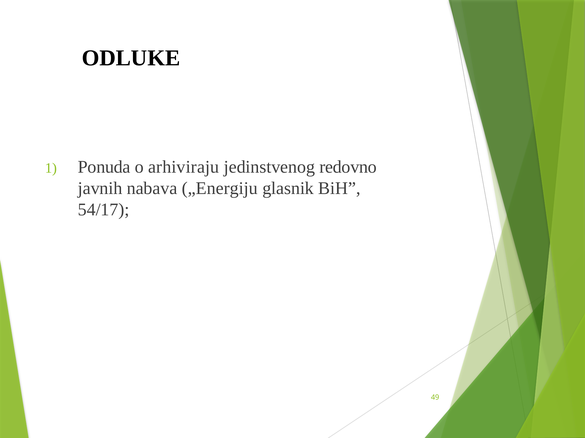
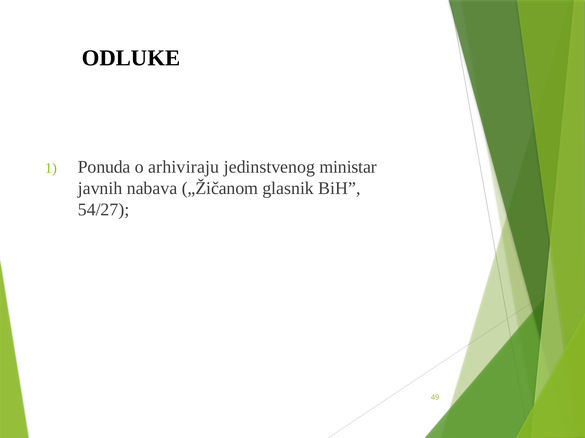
redovno: redovno -> ministar
„Energiju: „Energiju -> „Žičanom
54/17: 54/17 -> 54/27
